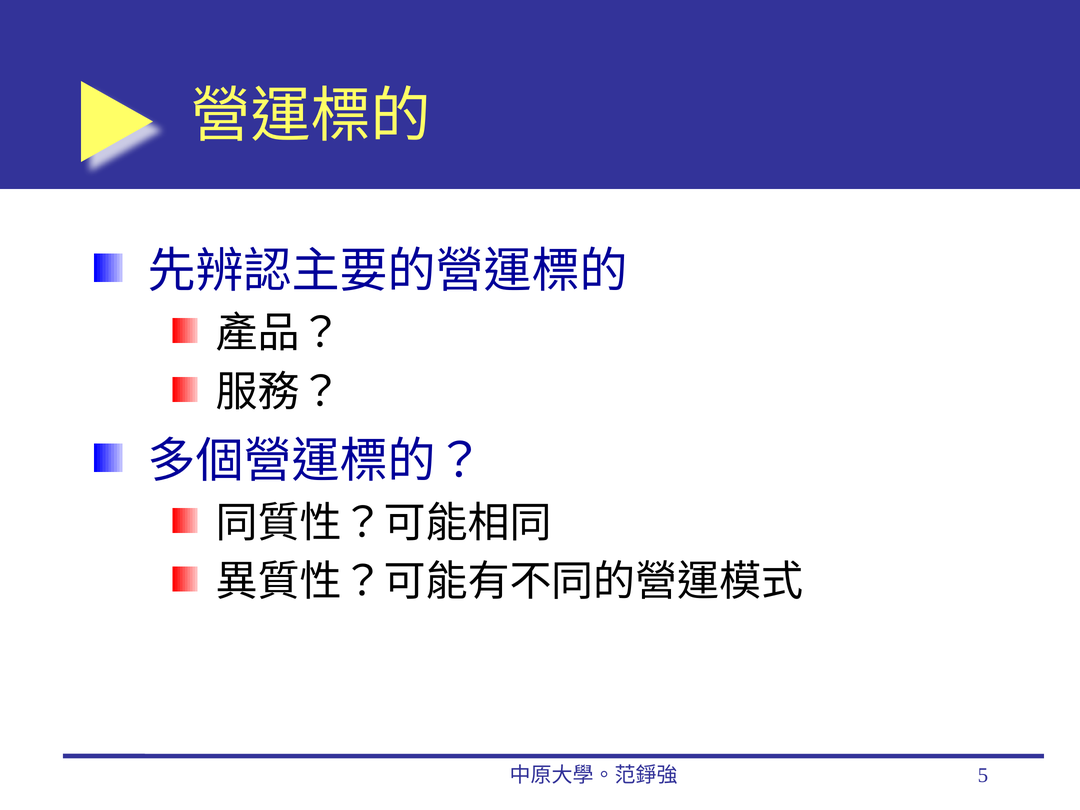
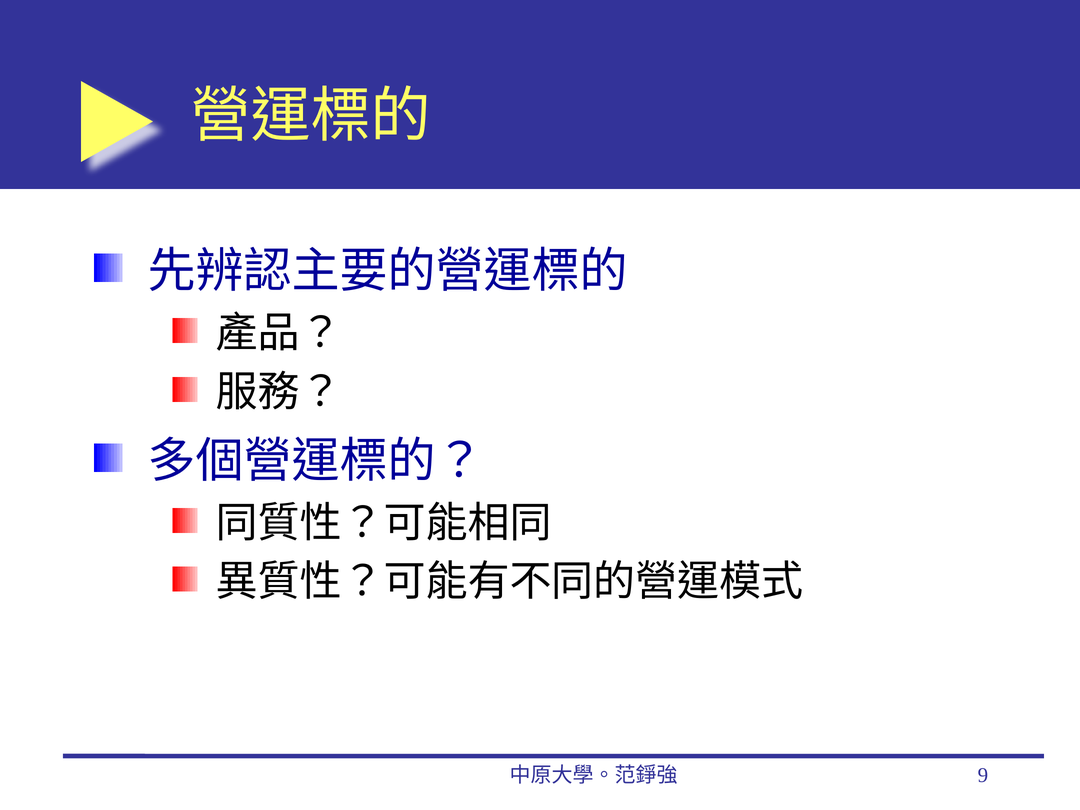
5: 5 -> 9
